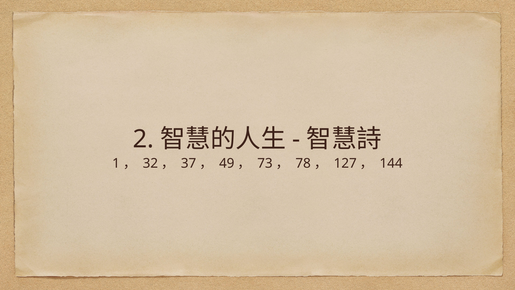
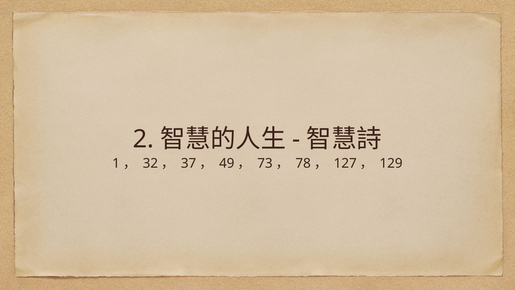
144: 144 -> 129
